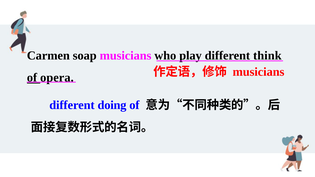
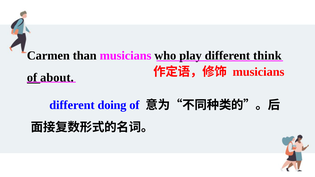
soap: soap -> than
opera: opera -> about
